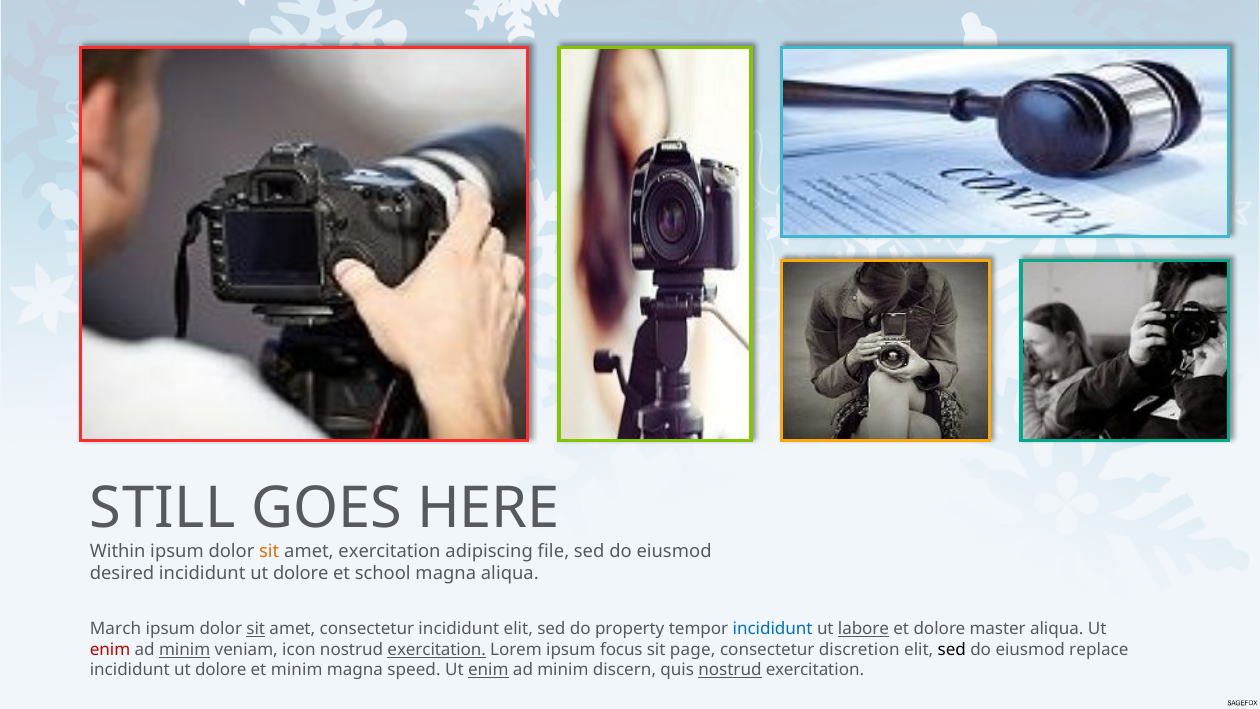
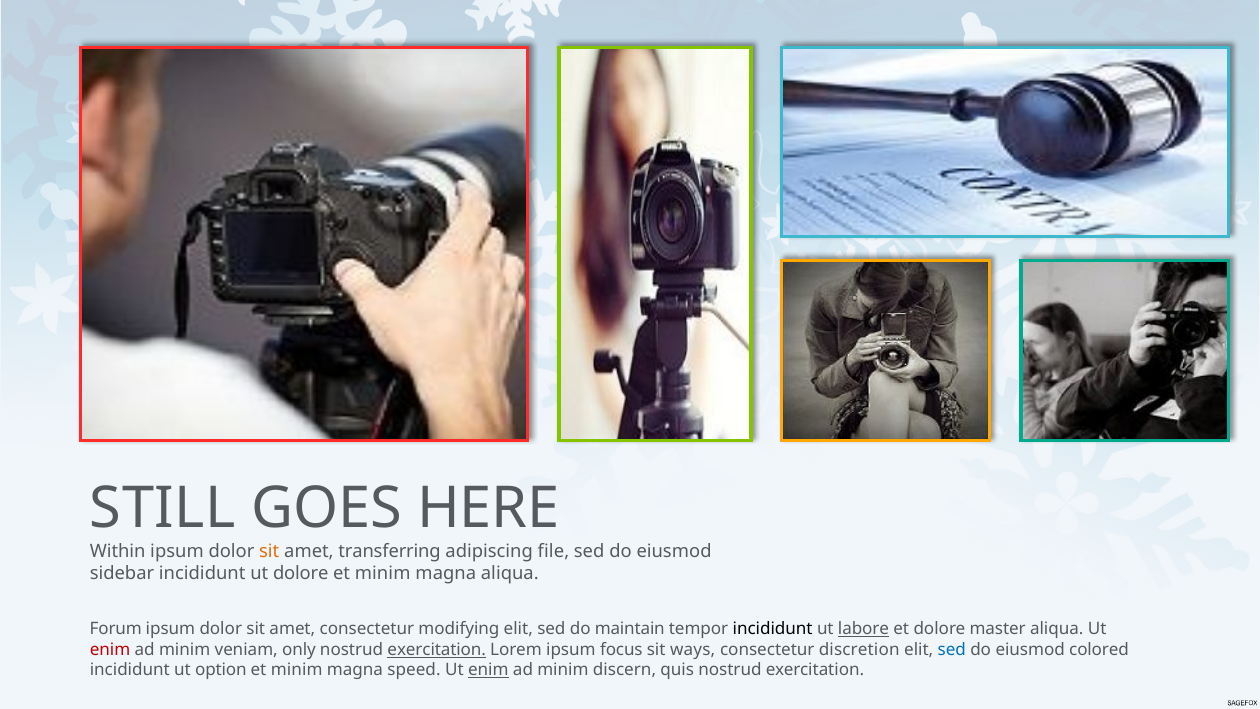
amet exercitation: exercitation -> transferring
desired: desired -> sidebar
school at (383, 573): school -> minim
March: March -> Forum
sit at (256, 629) underline: present -> none
consectetur incididunt: incididunt -> modifying
property: property -> maintain
incididunt at (773, 629) colour: blue -> black
minim at (185, 649) underline: present -> none
icon: icon -> only
page: page -> ways
sed at (952, 649) colour: black -> blue
replace: replace -> colored
dolore at (221, 670): dolore -> option
nostrud at (730, 670) underline: present -> none
